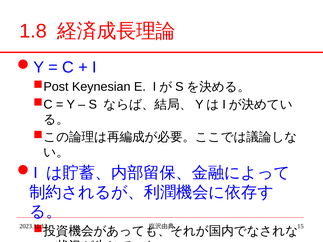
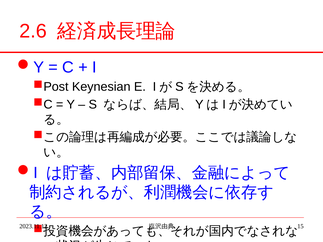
1.8: 1.8 -> 2.6
